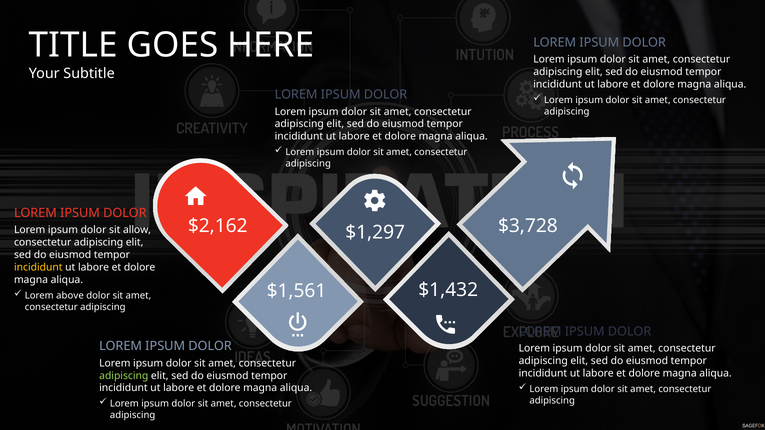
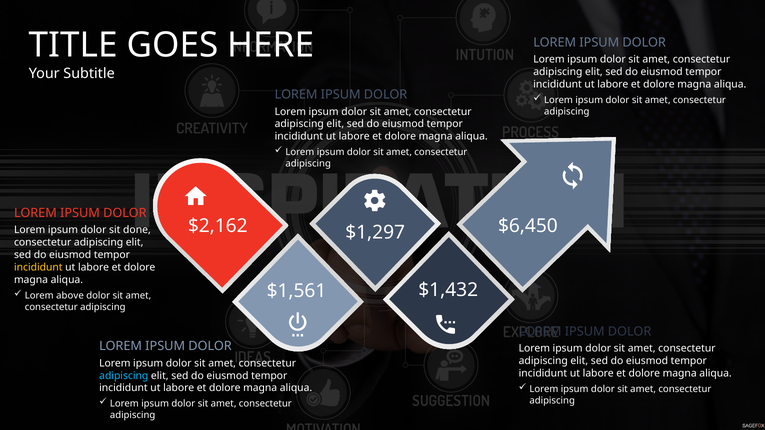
$3,728: $3,728 -> $6,450
allow: allow -> done
adipiscing at (124, 376) colour: light green -> light blue
